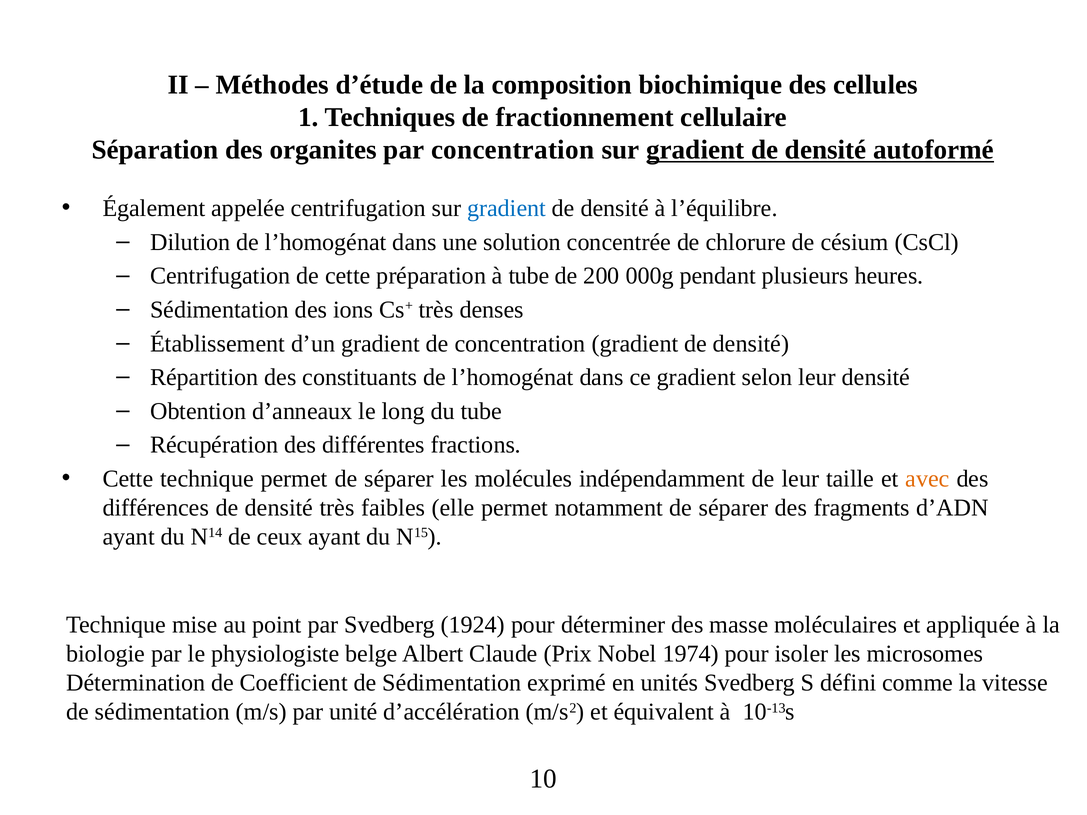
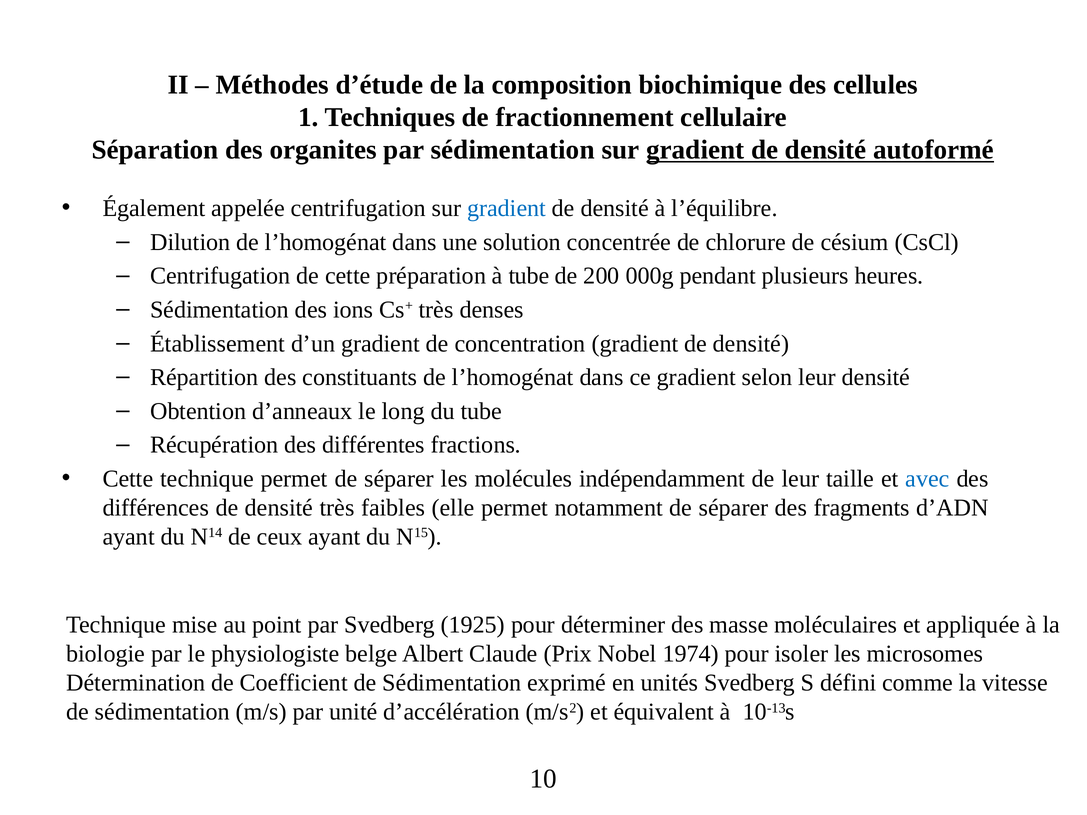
par concentration: concentration -> sédimentation
avec colour: orange -> blue
1924: 1924 -> 1925
